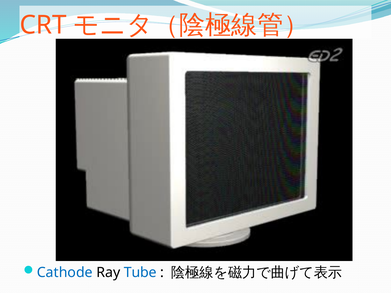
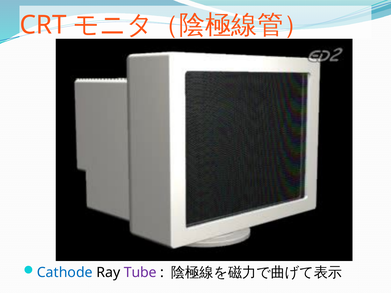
Tube colour: blue -> purple
